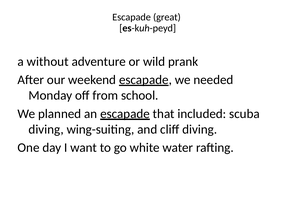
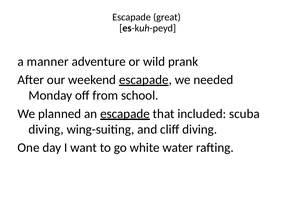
without: without -> manner
